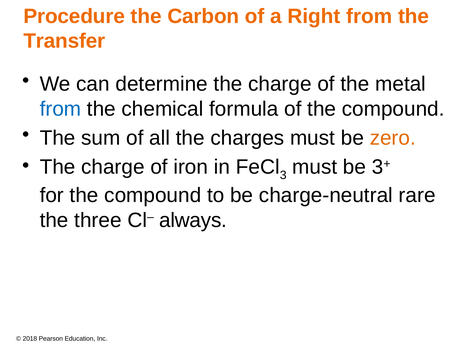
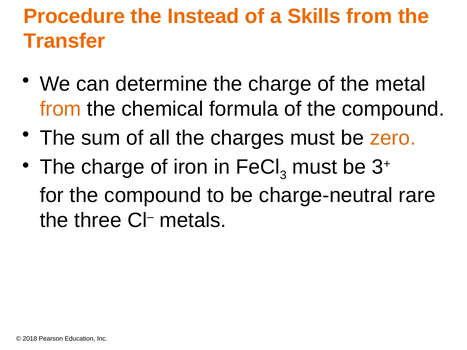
Carbon: Carbon -> Instead
Right: Right -> Skills
from at (60, 109) colour: blue -> orange
always: always -> metals
